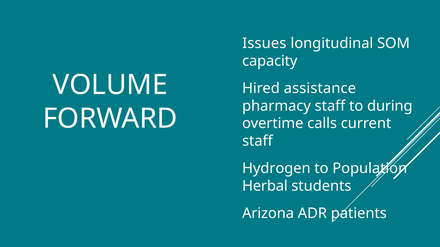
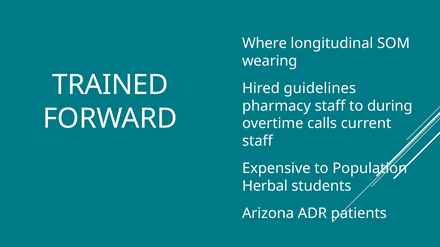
Issues: Issues -> Where
capacity: capacity -> wearing
VOLUME: VOLUME -> TRAINED
assistance: assistance -> guidelines
Hydrogen: Hydrogen -> Expensive
